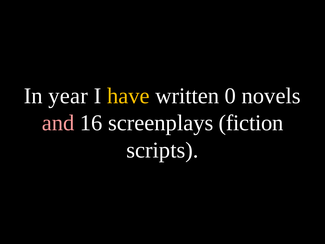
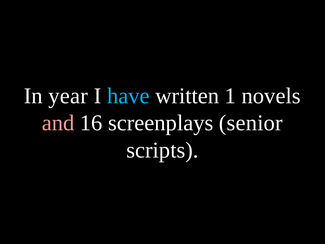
have colour: yellow -> light blue
0: 0 -> 1
fiction: fiction -> senior
